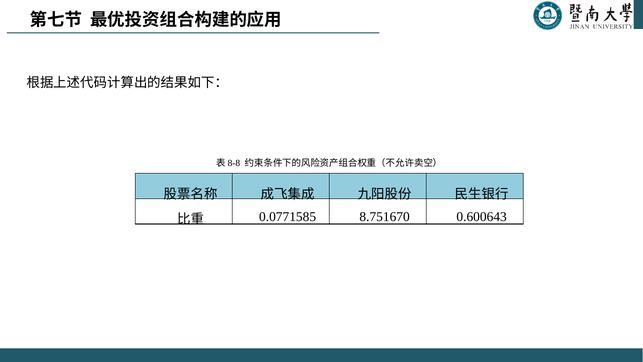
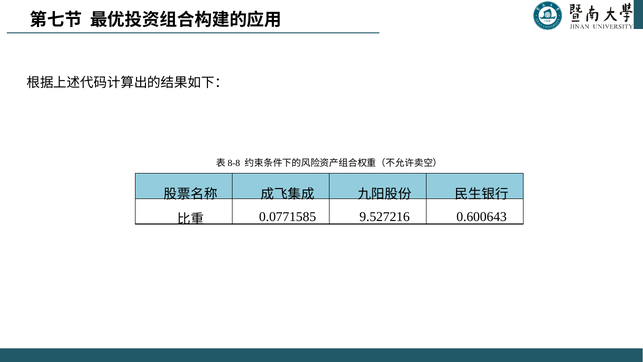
8.751670: 8.751670 -> 9.527216
